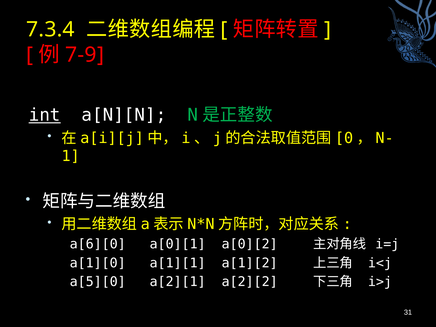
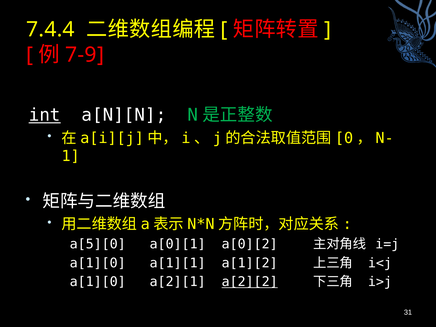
7.3.4: 7.3.4 -> 7.4.4
a[6][0: a[6][0 -> a[5][0
a[5][0 at (98, 282): a[5][0 -> a[1][0
a[2][2 underline: none -> present
